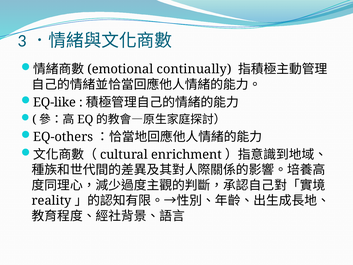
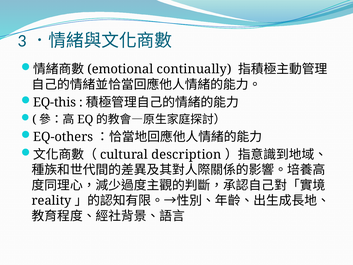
EQ-like: EQ-like -> EQ-this
enrichment: enrichment -> description
